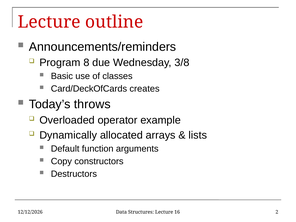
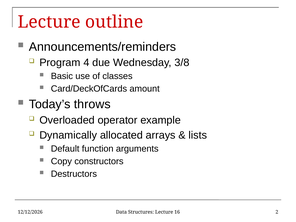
8: 8 -> 4
creates: creates -> amount
